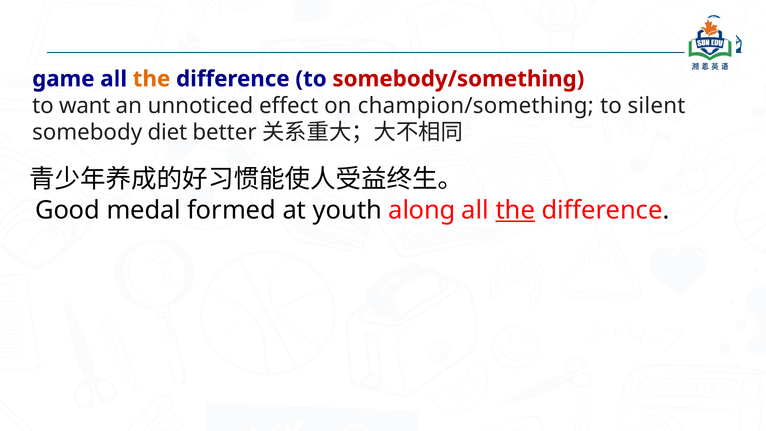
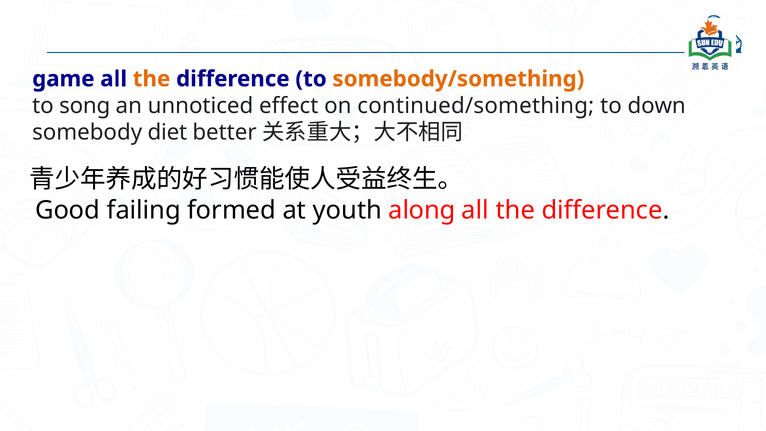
somebody/something colour: red -> orange
want: want -> song
champion/something: champion/something -> continued/something
silent: silent -> down
medal: medal -> failing
the at (515, 210) underline: present -> none
